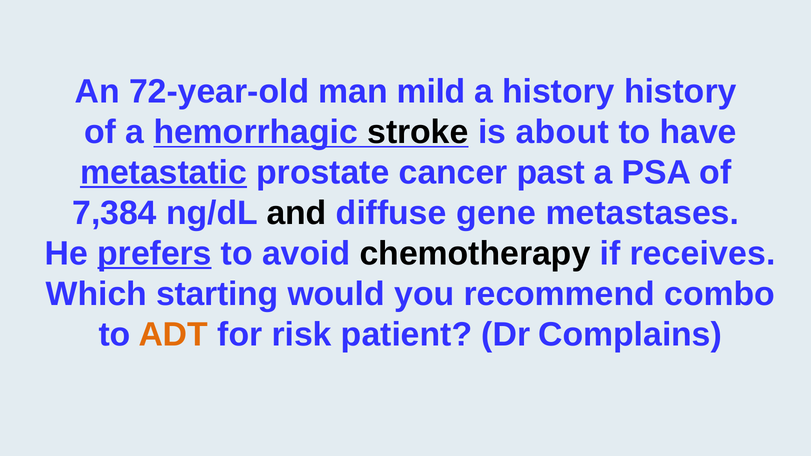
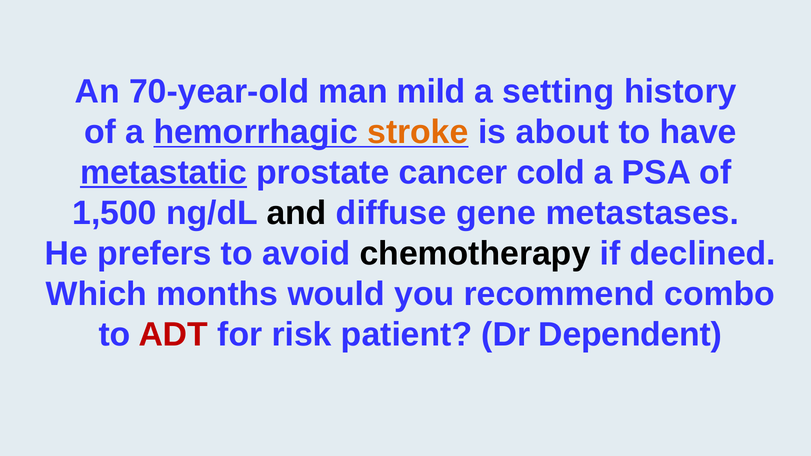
72-year-old: 72-year-old -> 70-year-old
a history: history -> setting
stroke colour: black -> orange
past: past -> cold
7,384: 7,384 -> 1,500
prefers underline: present -> none
receives: receives -> declined
starting: starting -> months
ADT colour: orange -> red
Complains: Complains -> Dependent
